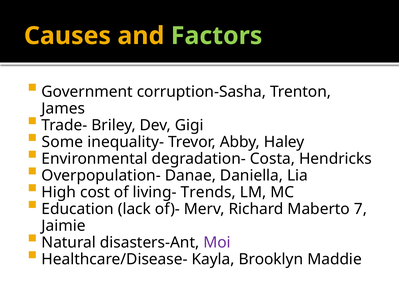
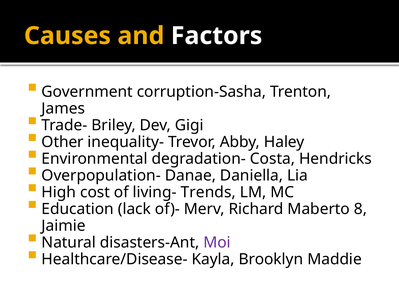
Factors colour: light green -> white
Some: Some -> Other
7: 7 -> 8
